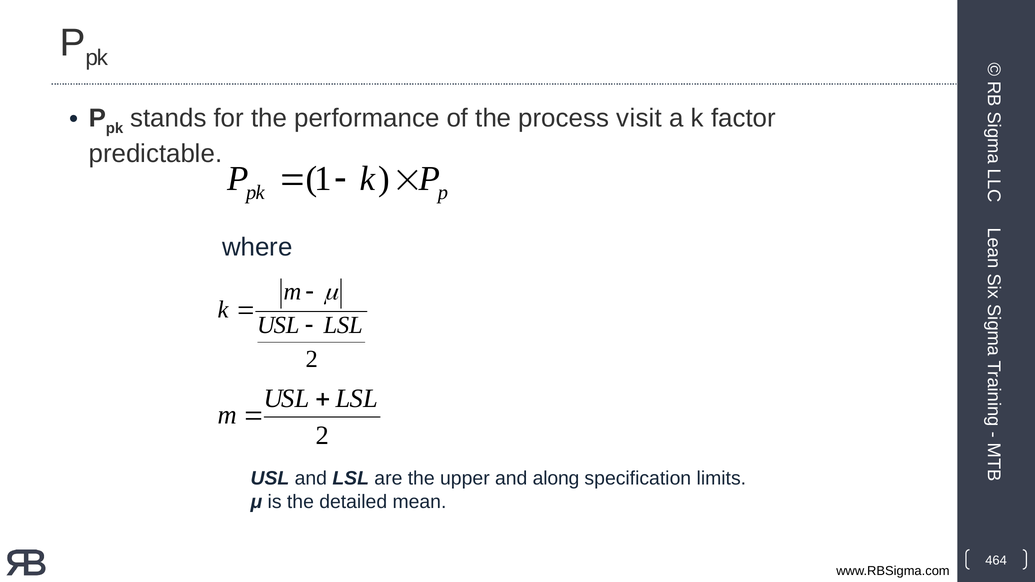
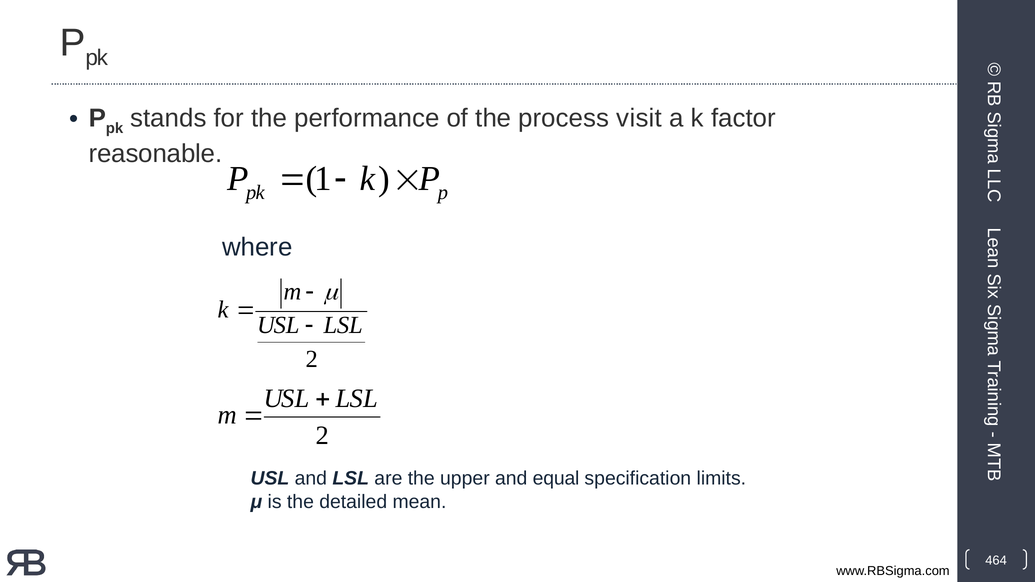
predictable: predictable -> reasonable
along: along -> equal
